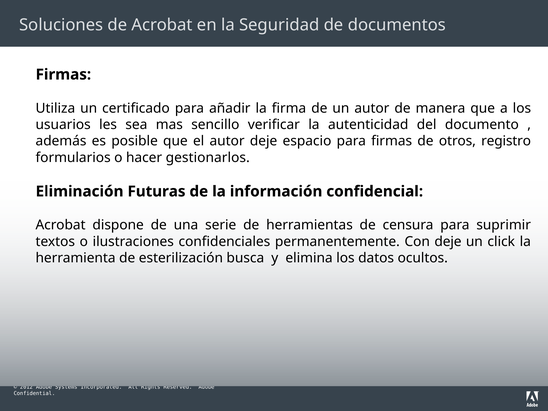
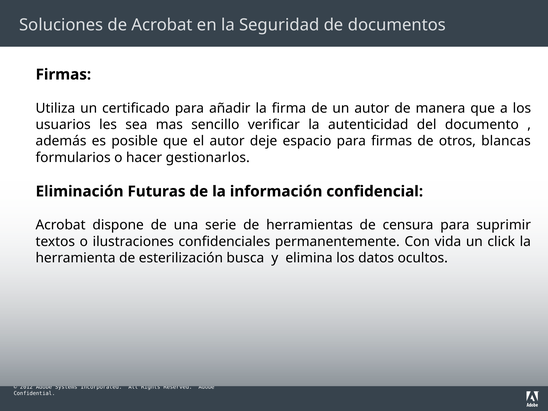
registro: registro -> blancas
Con deje: deje -> vida
